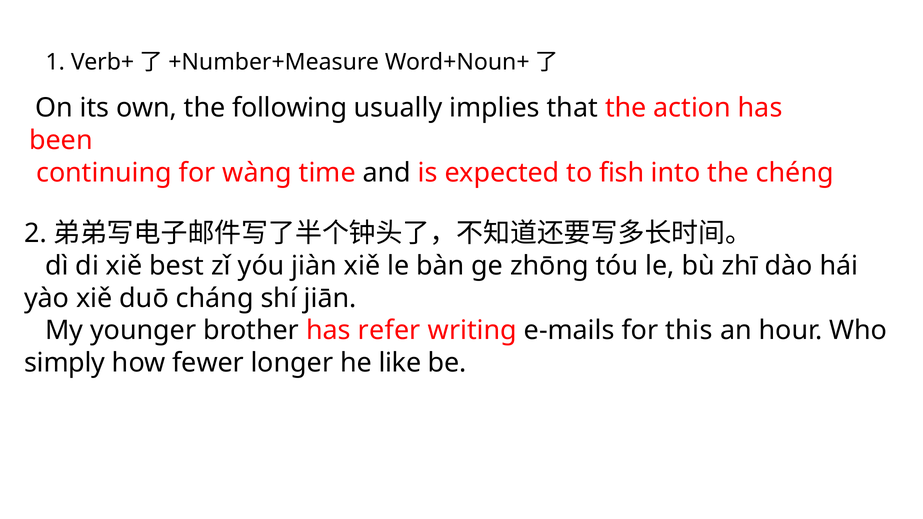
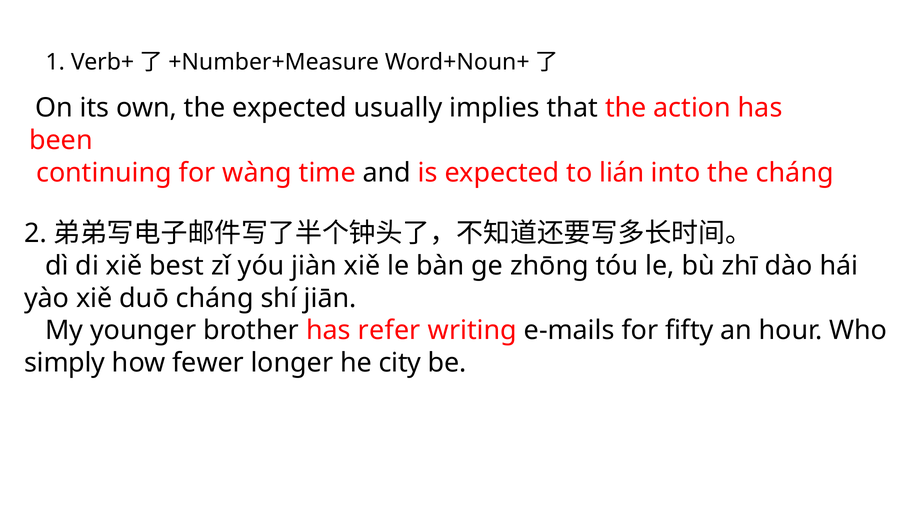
the following: following -> expected
fish: fish -> lián
the chéng: chéng -> cháng
this: this -> fifty
like: like -> city
